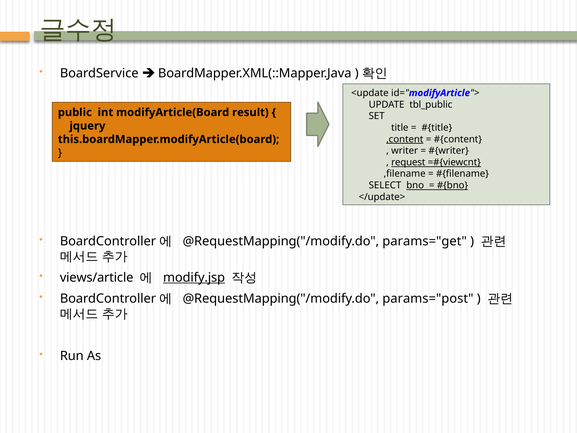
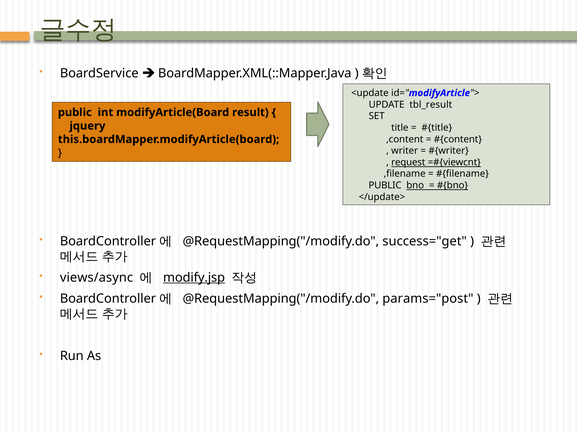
tbl_public: tbl_public -> tbl_result
,content underline: present -> none
SELECT at (385, 185): SELECT -> PUBLIC
params="get: params="get -> success="get
views/article: views/article -> views/async
